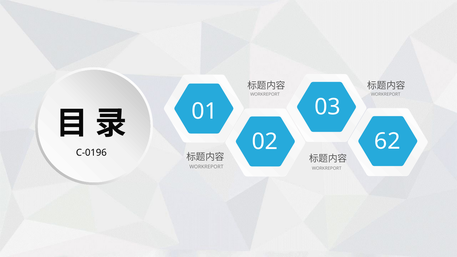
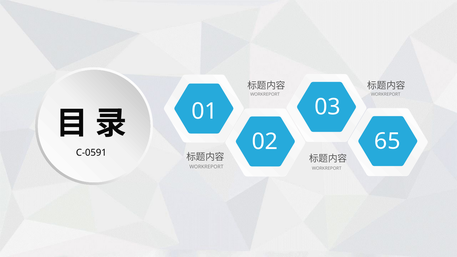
62: 62 -> 65
C-0196: C-0196 -> C-0591
